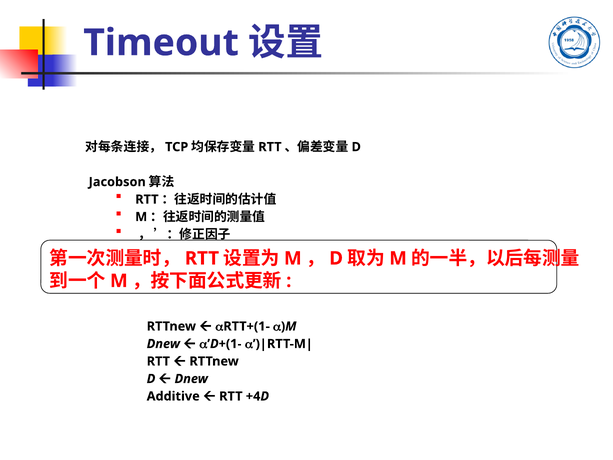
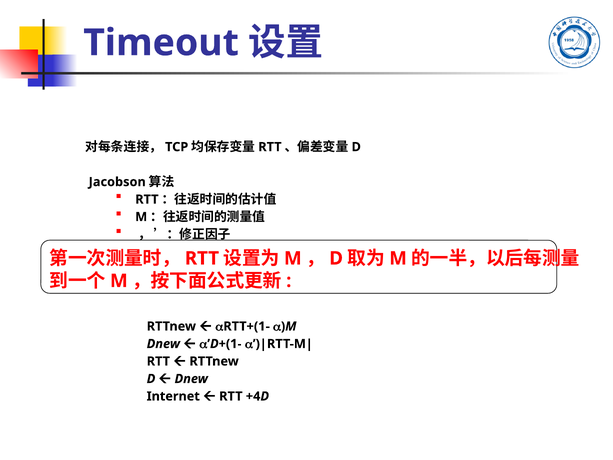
Additive: Additive -> Internet
